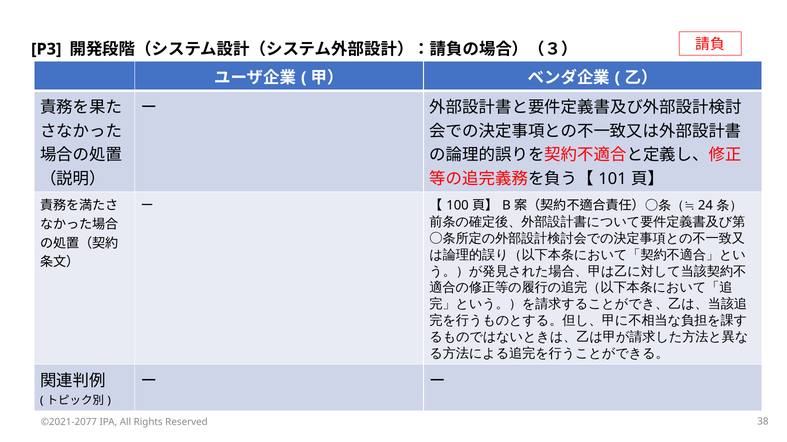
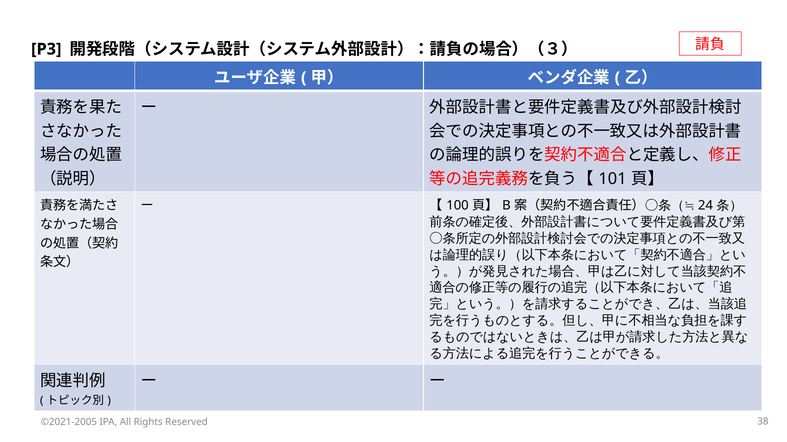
©2021-2077: ©2021-2077 -> ©2021-2005
